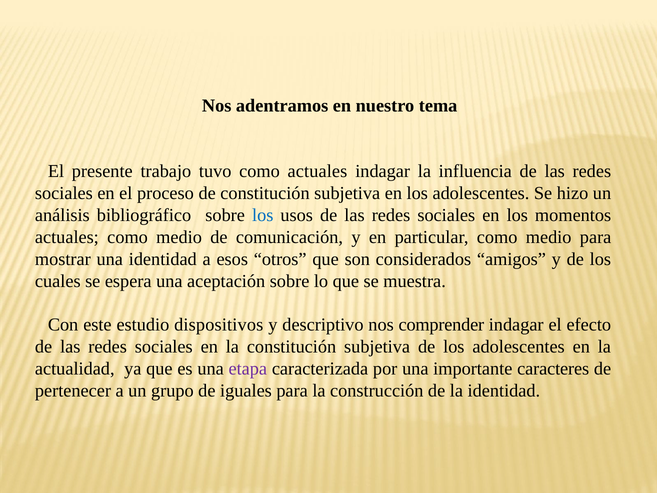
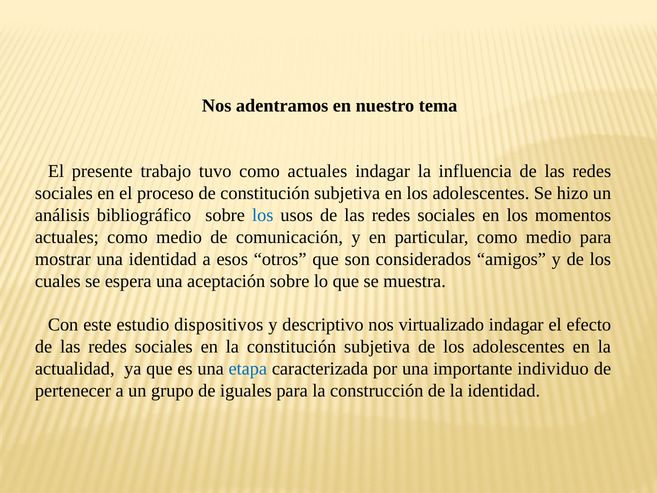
comprender: comprender -> virtualizado
etapa colour: purple -> blue
caracteres: caracteres -> individuo
